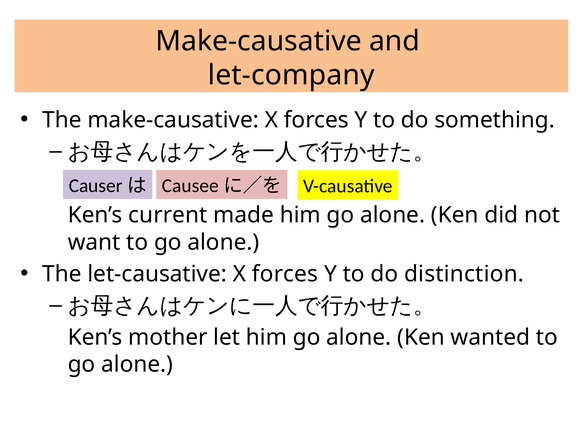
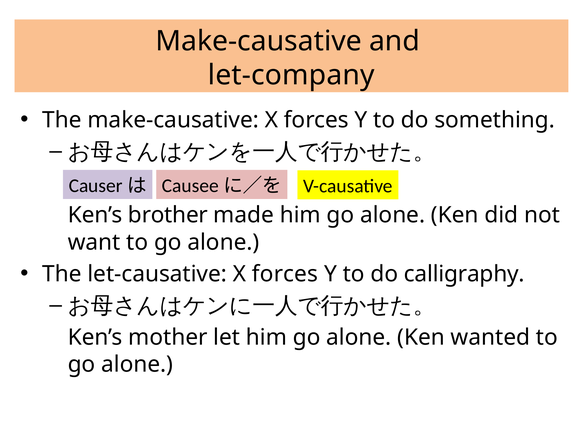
current: current -> brother
distinction: distinction -> calligraphy
